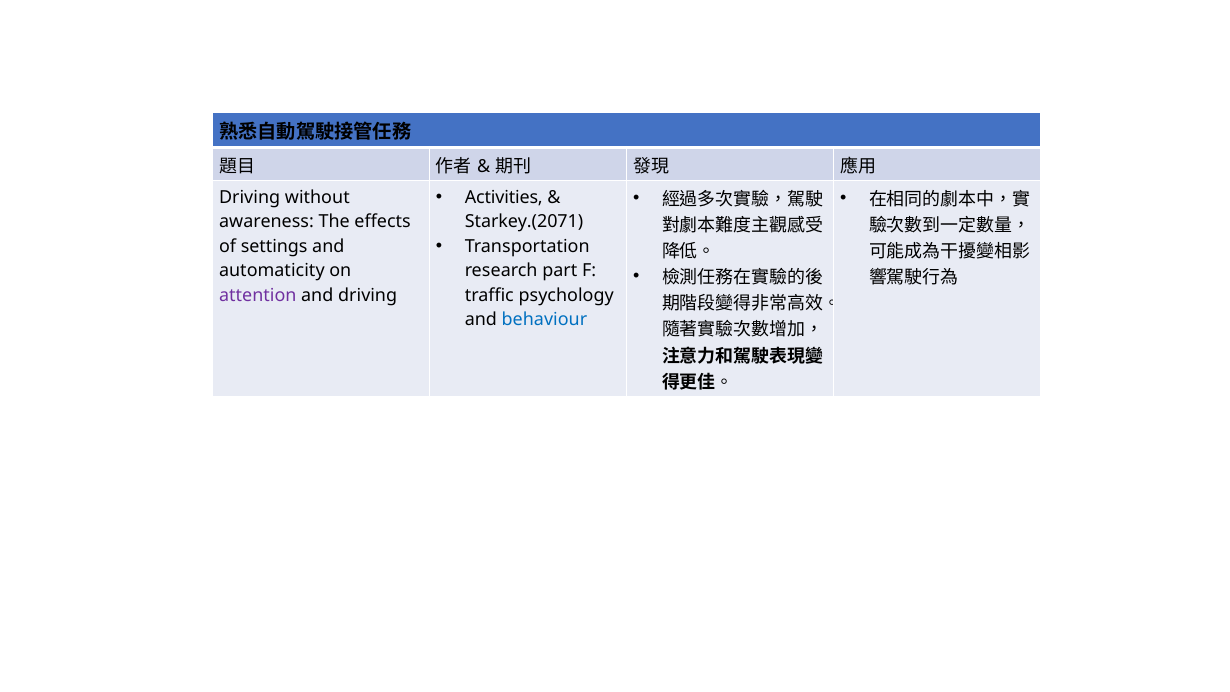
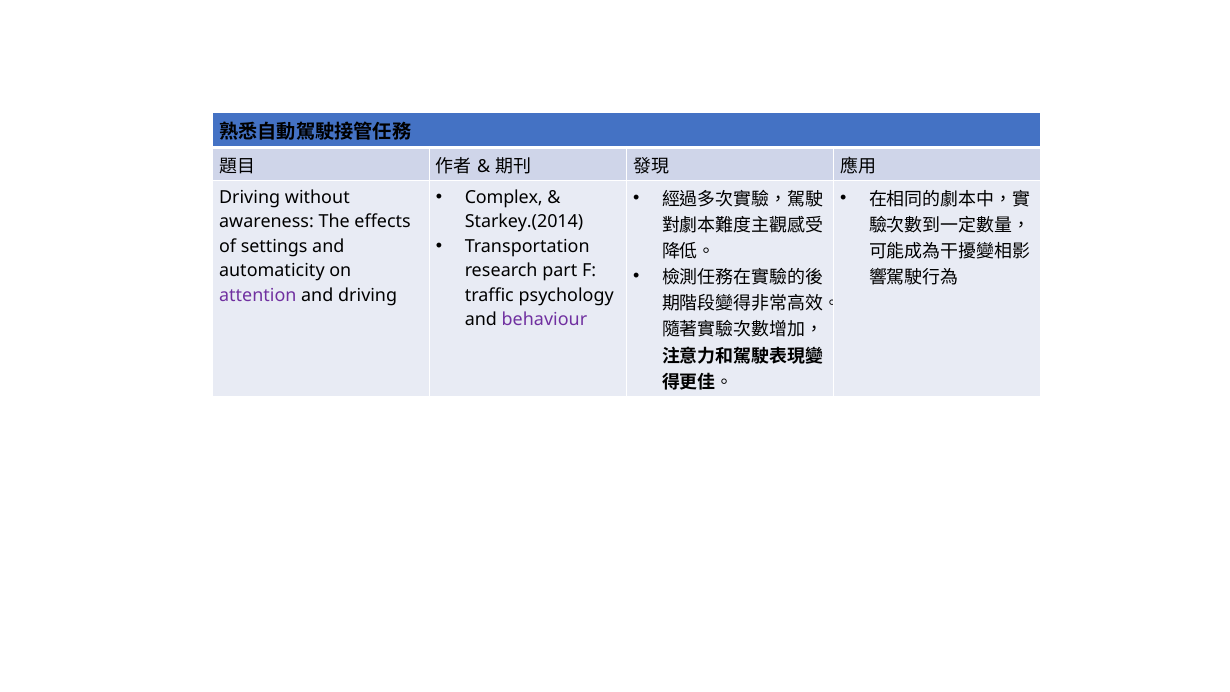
Activities: Activities -> Complex
Starkey.(2071: Starkey.(2071 -> Starkey.(2014
behaviour colour: blue -> purple
